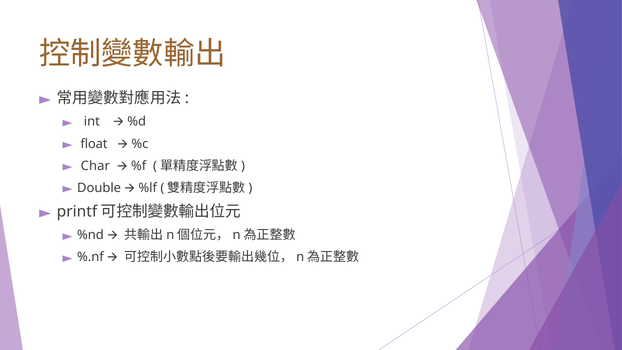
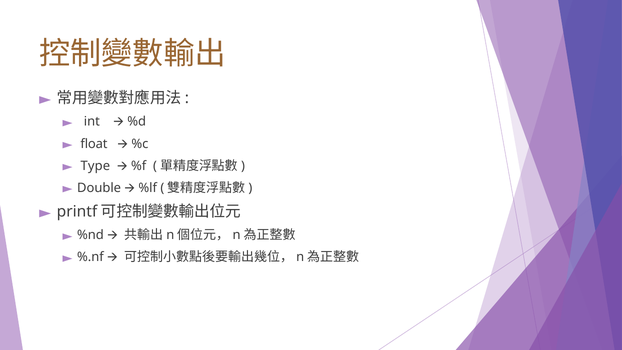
Char: Char -> Type
